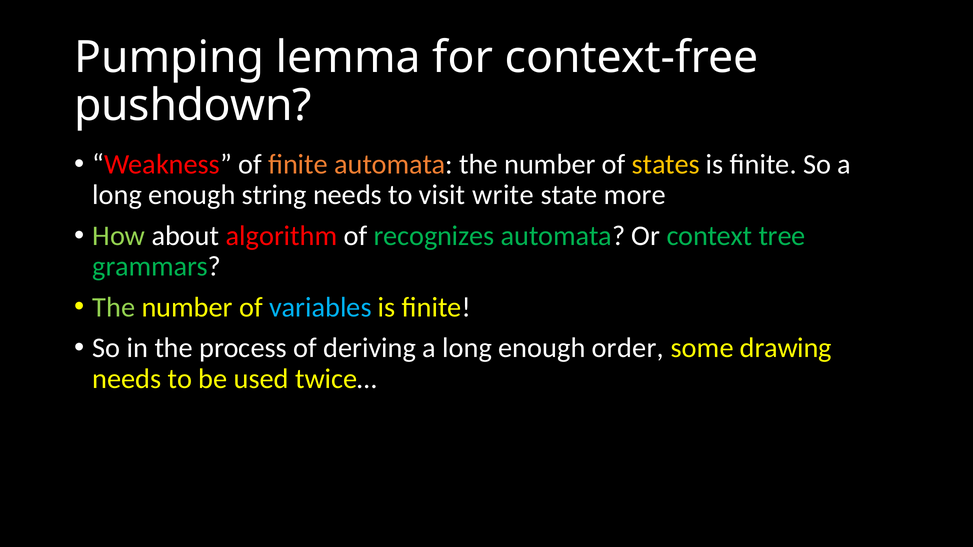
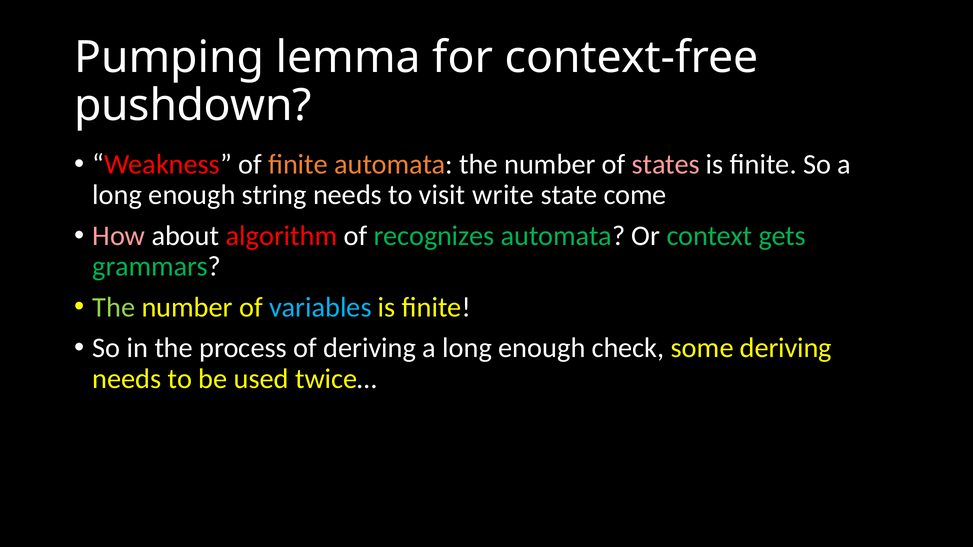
states colour: yellow -> pink
more: more -> come
How colour: light green -> pink
tree: tree -> gets
order: order -> check
some drawing: drawing -> deriving
